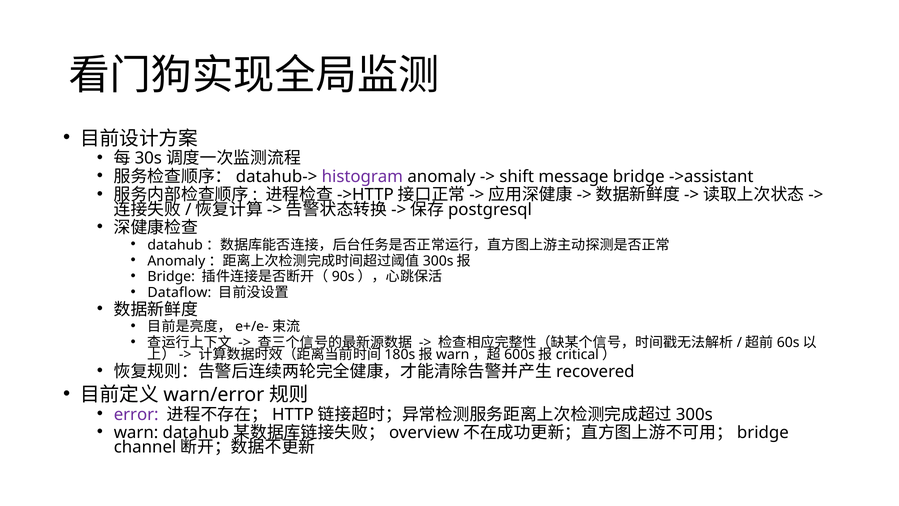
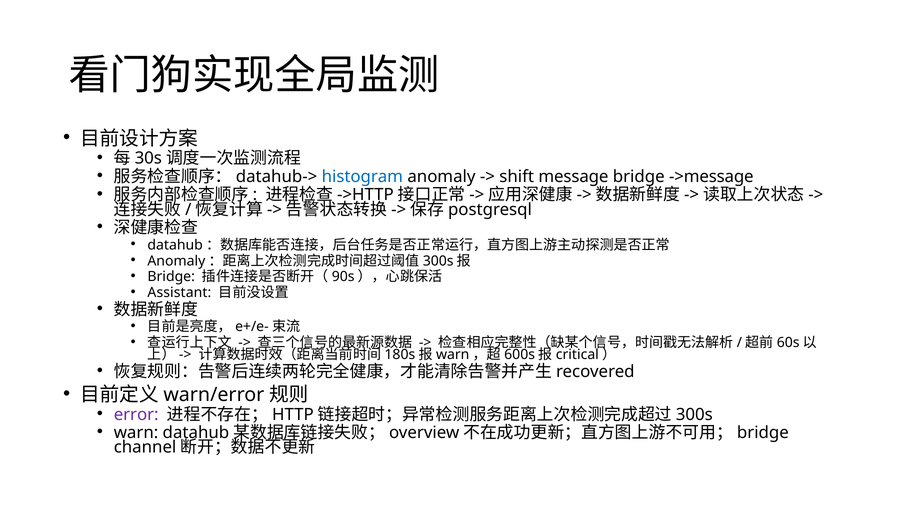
histogram colour: purple -> blue
->assistant: ->assistant -> ->message
Dataflow: Dataflow -> Assistant
